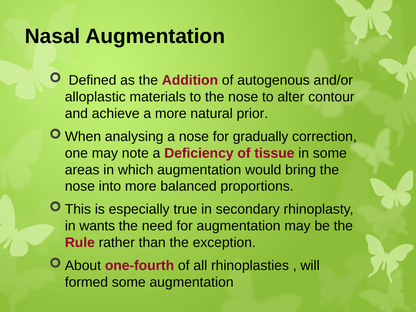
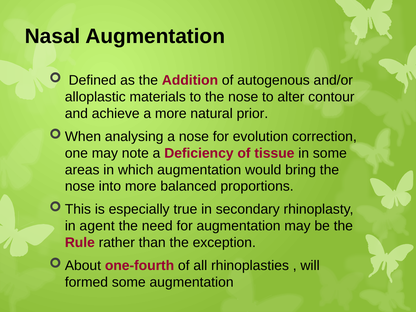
gradually: gradually -> evolution
wants: wants -> agent
